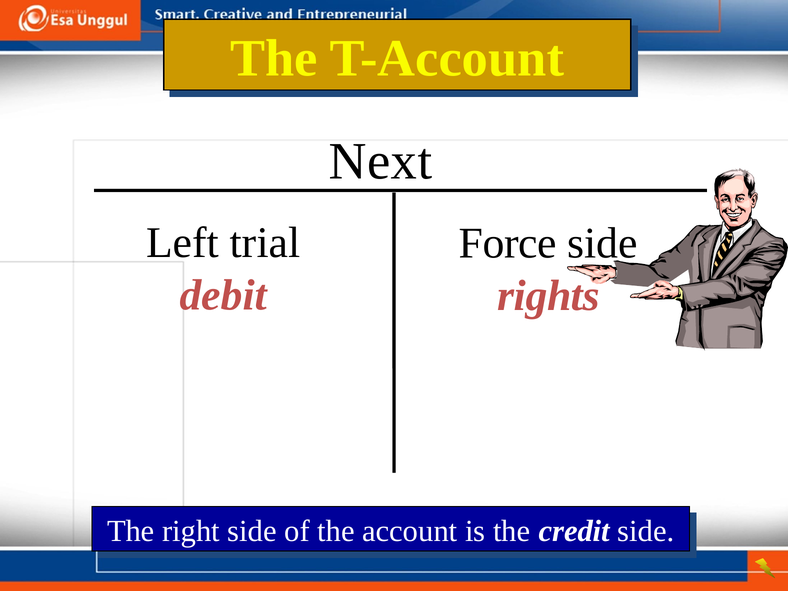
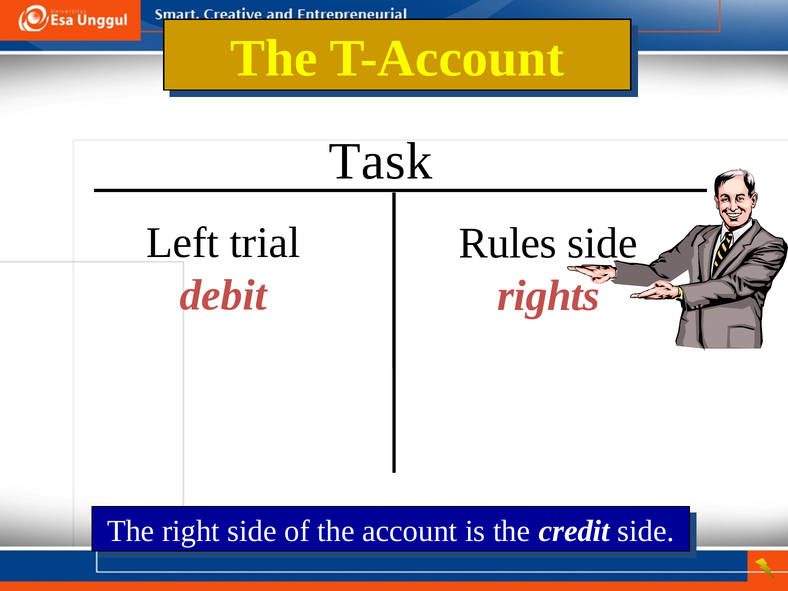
Next: Next -> Task
Force: Force -> Rules
